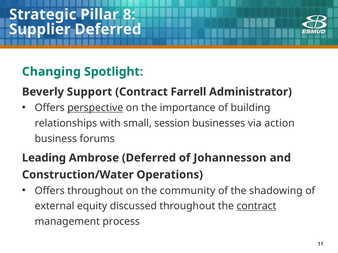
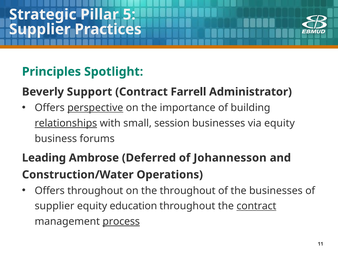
8: 8 -> 5
Supplier Deferred: Deferred -> Practices
Changing: Changing -> Principles
relationships underline: none -> present
via action: action -> equity
the community: community -> throughout
the shadowing: shadowing -> businesses
external at (55, 206): external -> supplier
discussed: discussed -> education
process underline: none -> present
